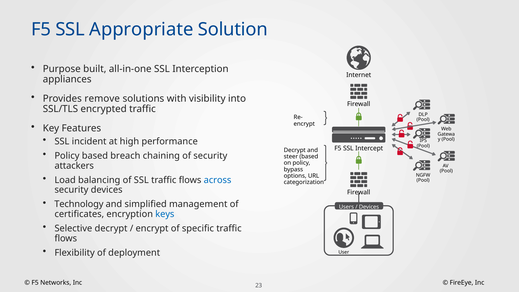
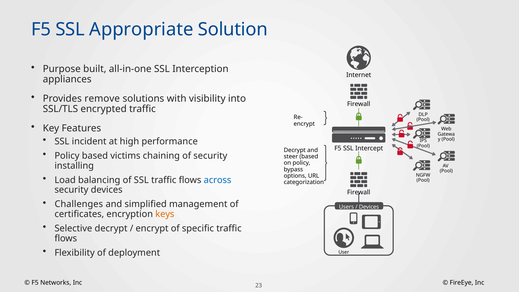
breach: breach -> victims
attackers: attackers -> installing
Technology: Technology -> Challenges
keys colour: blue -> orange
